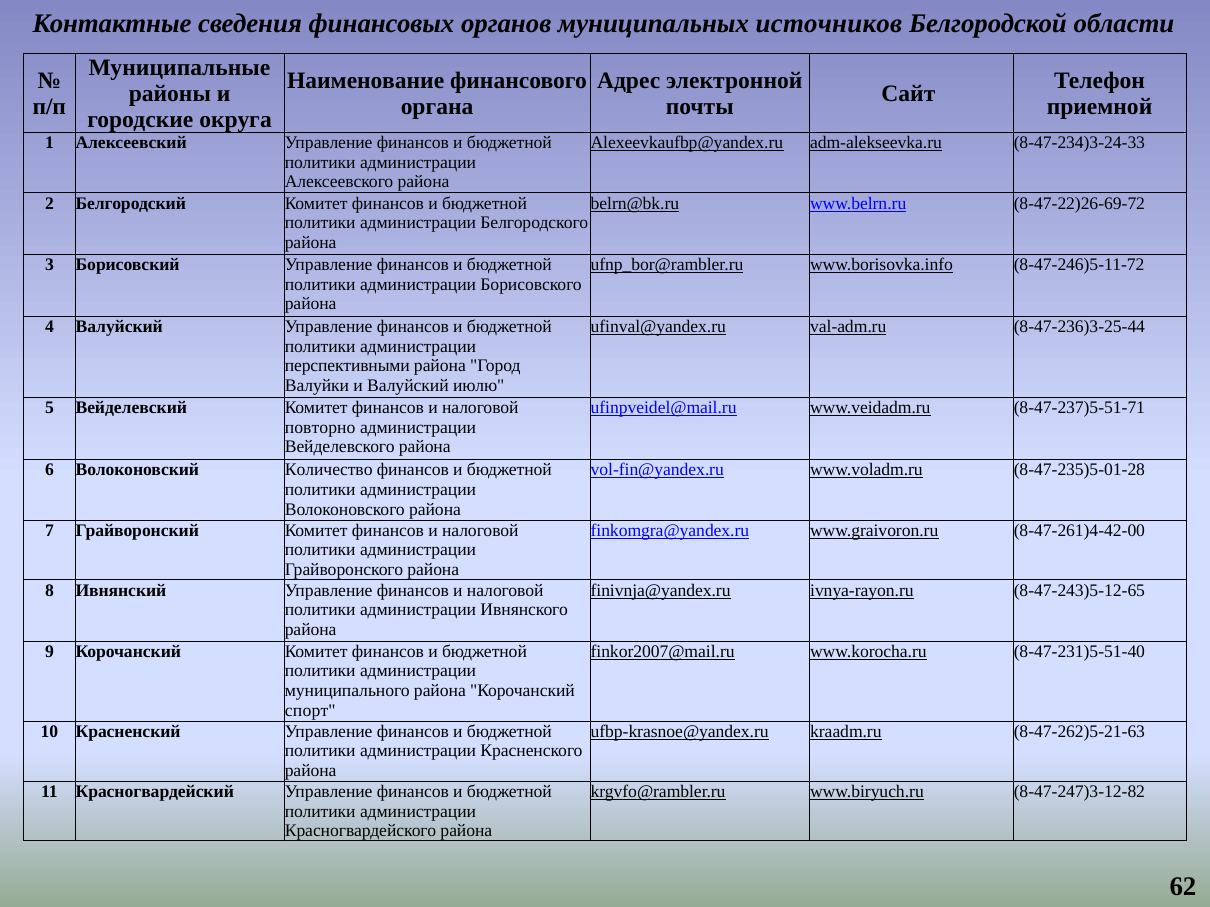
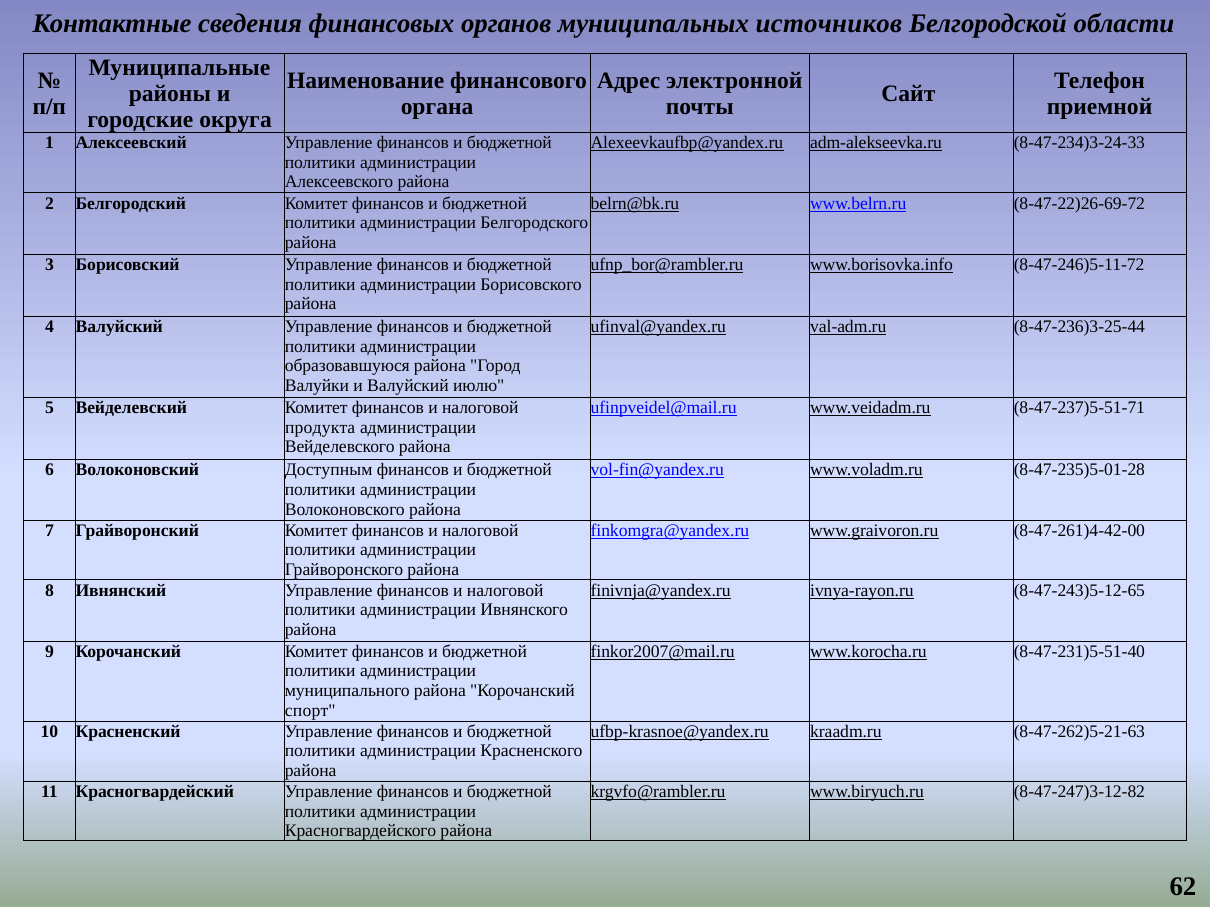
перспективными: перспективными -> образовавшуюся
повторно: повторно -> продукта
Количество: Количество -> Доступным
